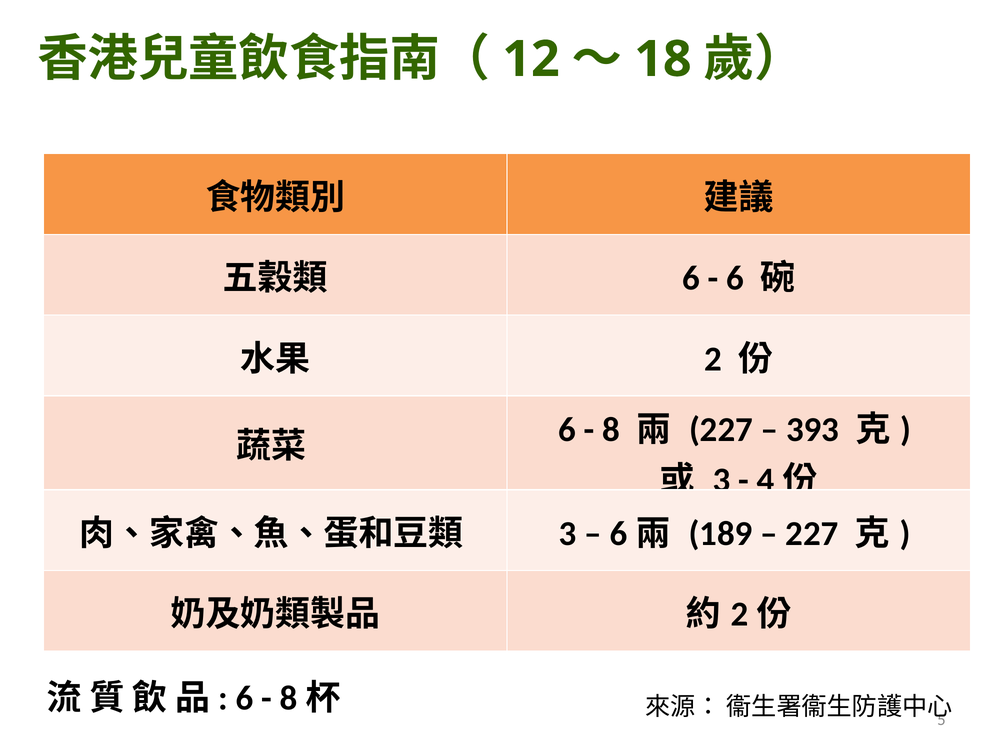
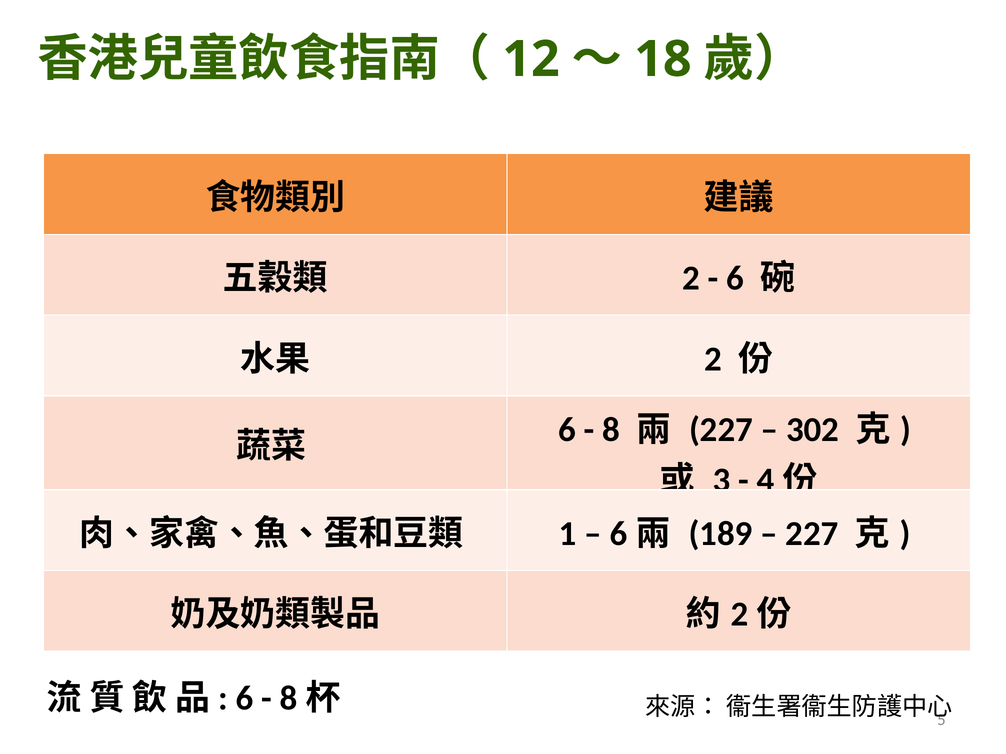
6 at (691, 279): 6 -> 2
393: 393 -> 302
3 at (568, 534): 3 -> 1
